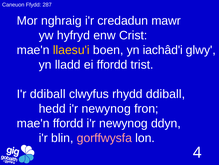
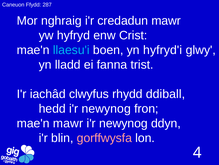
llaesu'i colour: yellow -> light blue
iachâd'i: iachâd'i -> hyfryd'i
ei ffordd: ffordd -> fanna
I'r ddiball: ddiball -> iachâd
mae'n ffordd: ffordd -> mawr
